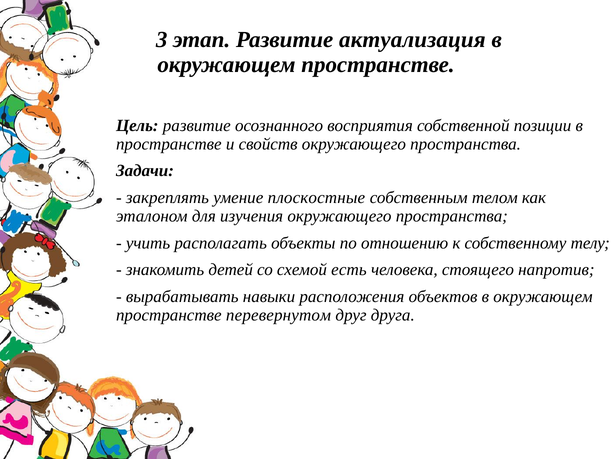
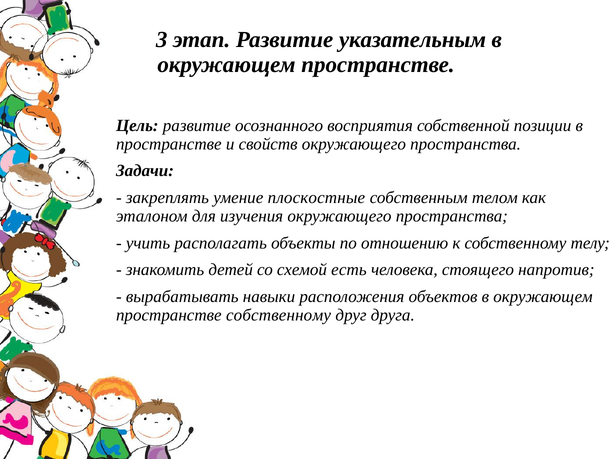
актуализация: актуализация -> указательным
пространстве перевернутом: перевернутом -> собственному
